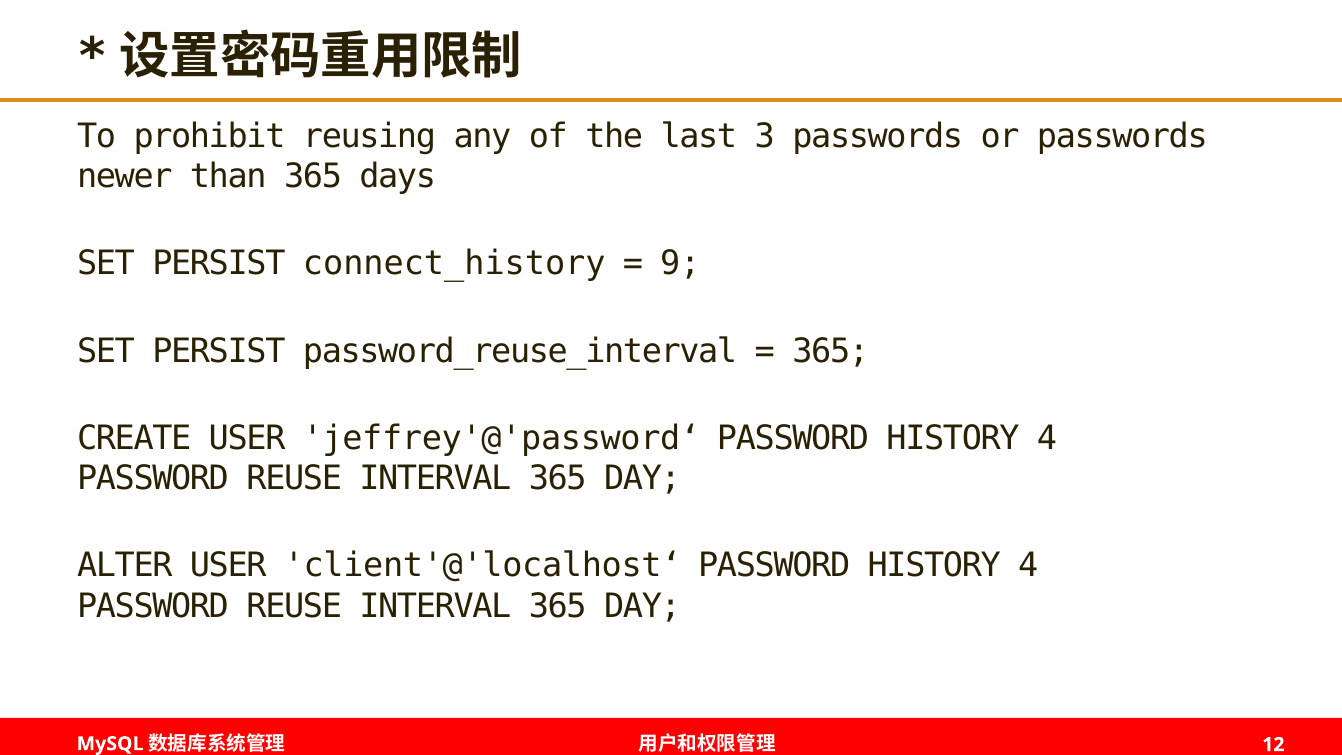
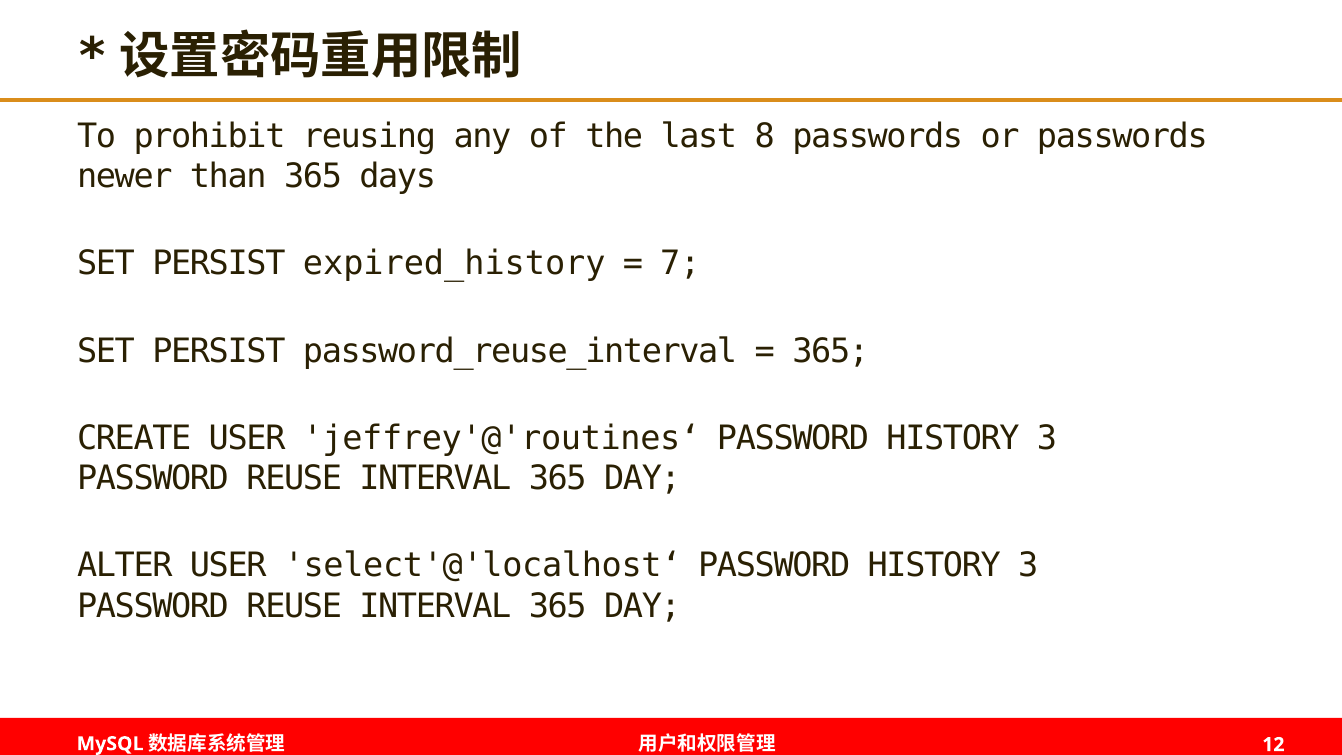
3: 3 -> 8
connect_history: connect_history -> expired_history
9: 9 -> 7
jeffrey'@'password‘: jeffrey'@'password‘ -> jeffrey'@'routines‘
4 at (1047, 438): 4 -> 3
client'@'localhost‘: client'@'localhost‘ -> select'@'localhost‘
4 at (1028, 566): 4 -> 3
